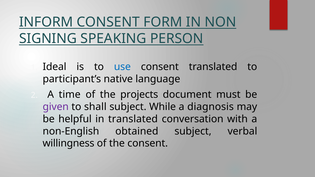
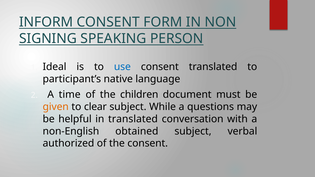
projects: projects -> children
given colour: purple -> orange
shall: shall -> clear
diagnosis: diagnosis -> questions
willingness: willingness -> authorized
